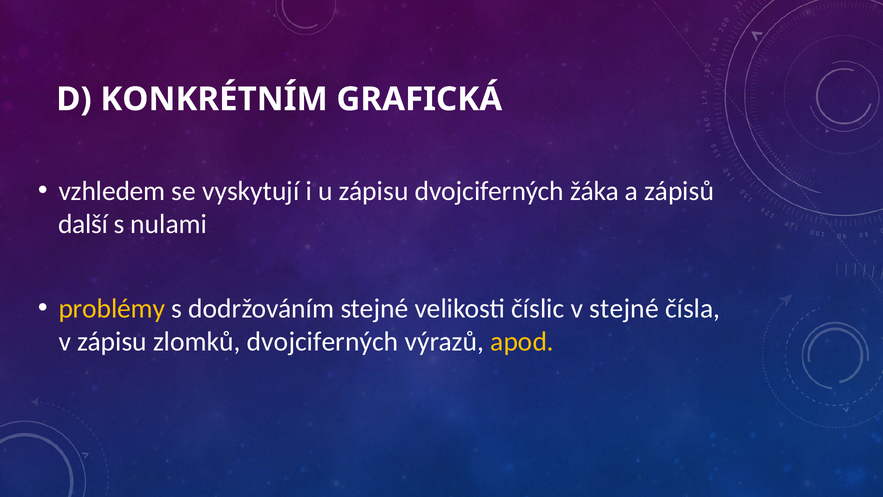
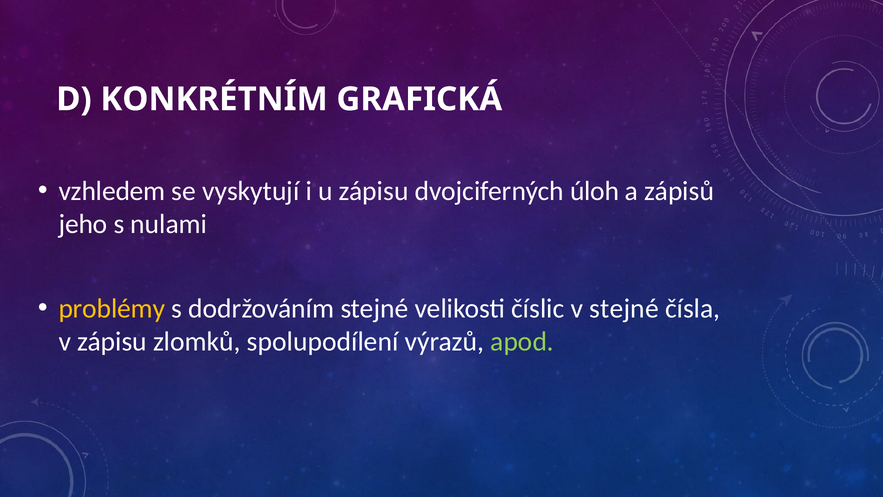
žáka: žáka -> úloh
další: další -> jeho
zlomků dvojciferných: dvojciferných -> spolupodílení
apod colour: yellow -> light green
